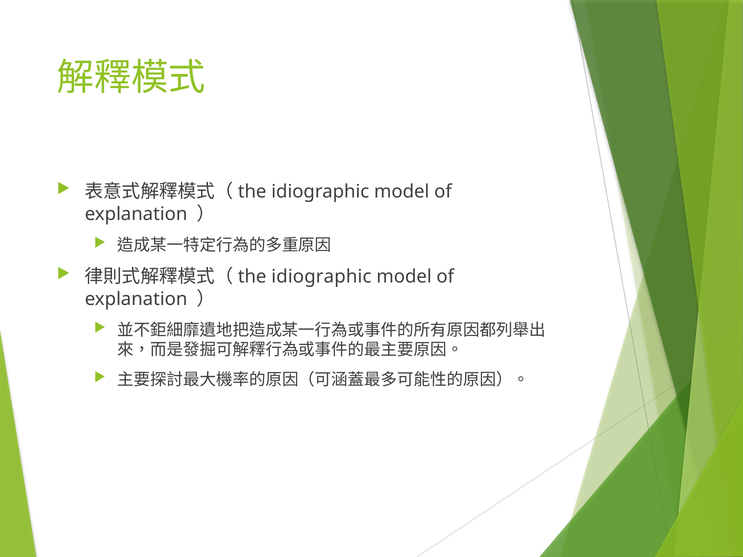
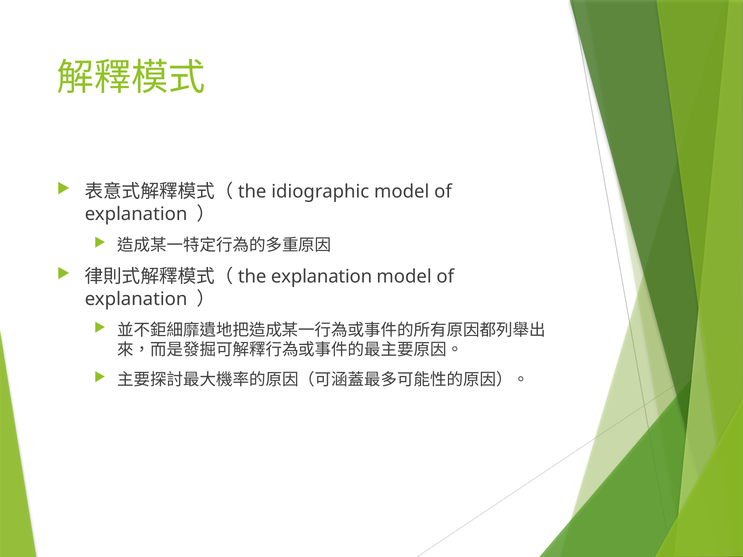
idiographic at (321, 277): idiographic -> explanation
